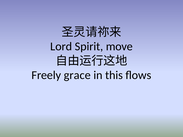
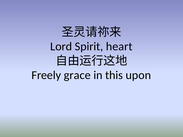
move: move -> heart
ﬂows: ﬂows -> upon
